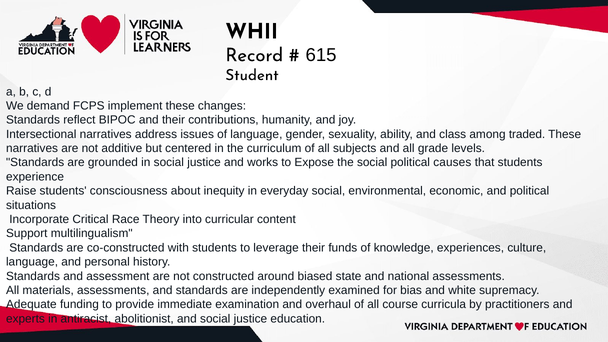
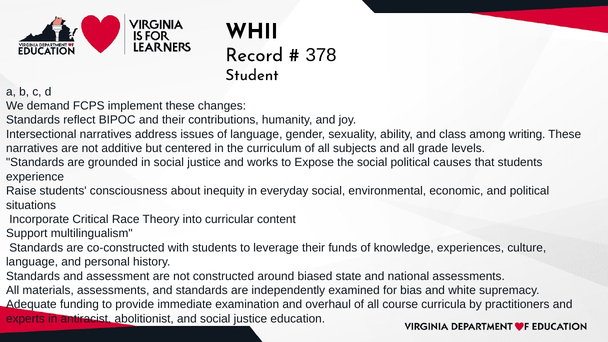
615: 615 -> 378
traded: traded -> writing
